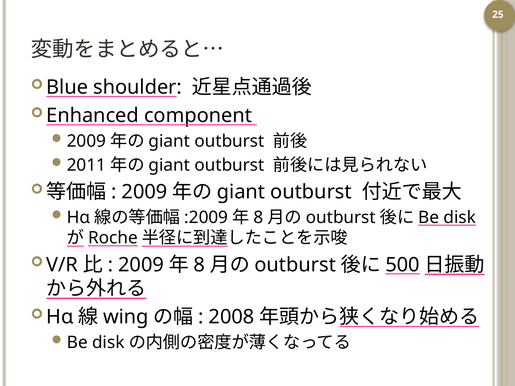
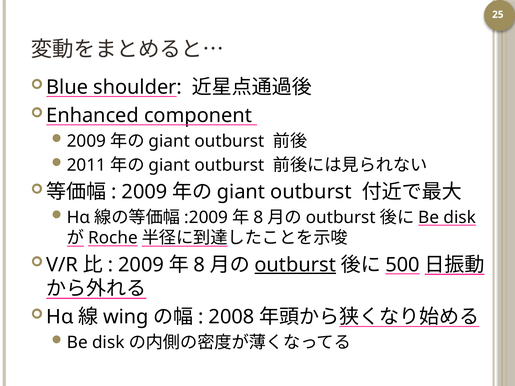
outburst at (295, 265) underline: none -> present
